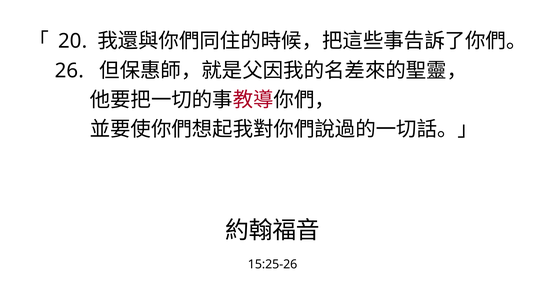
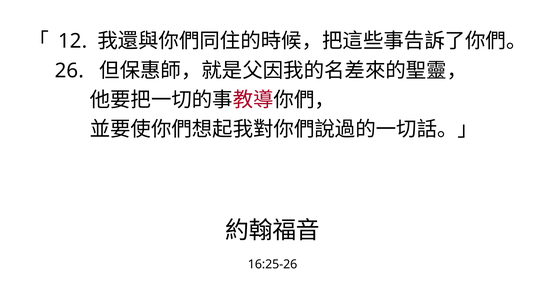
20: 20 -> 12
15:25-26: 15:25-26 -> 16:25-26
